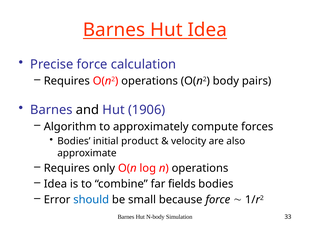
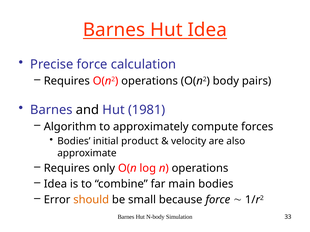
1906: 1906 -> 1981
fields: fields -> main
should colour: blue -> orange
